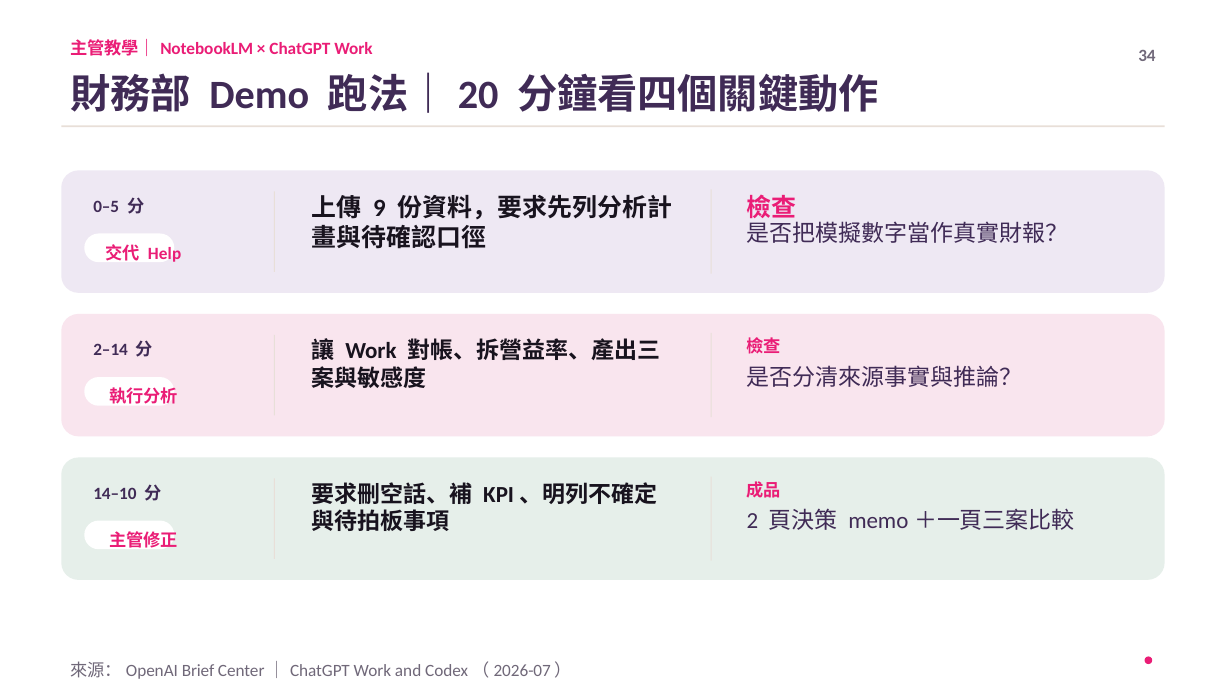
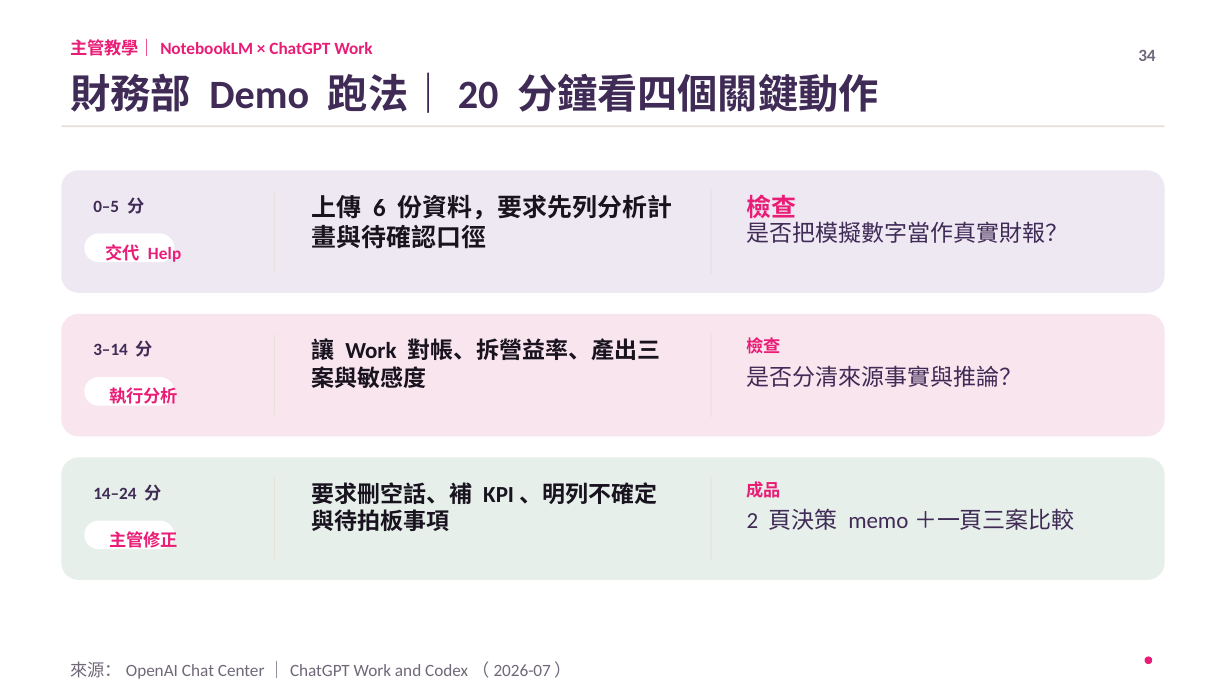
9: 9 -> 6
2–14: 2–14 -> 3–14
14–10: 14–10 -> 14–24
Brief: Brief -> Chat
